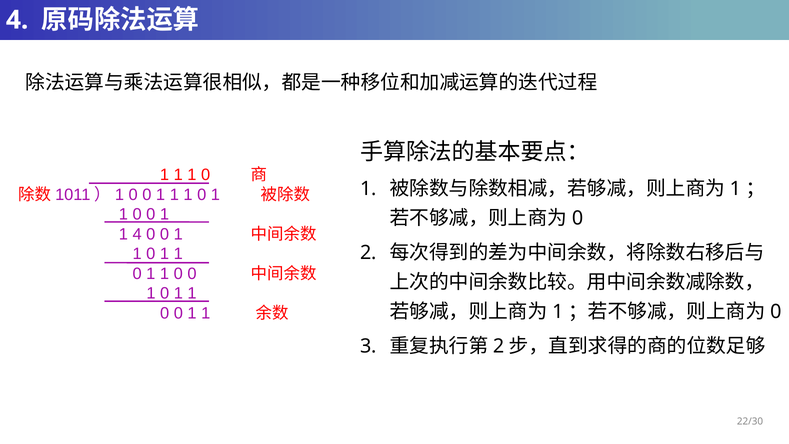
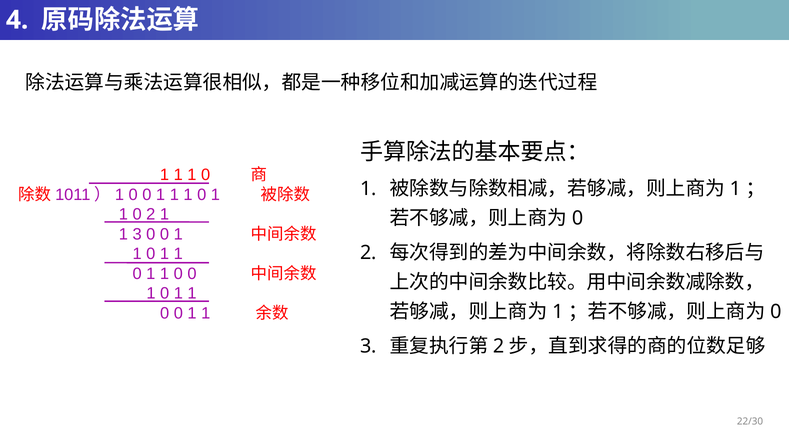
0 at (151, 214): 0 -> 2
1 4: 4 -> 3
